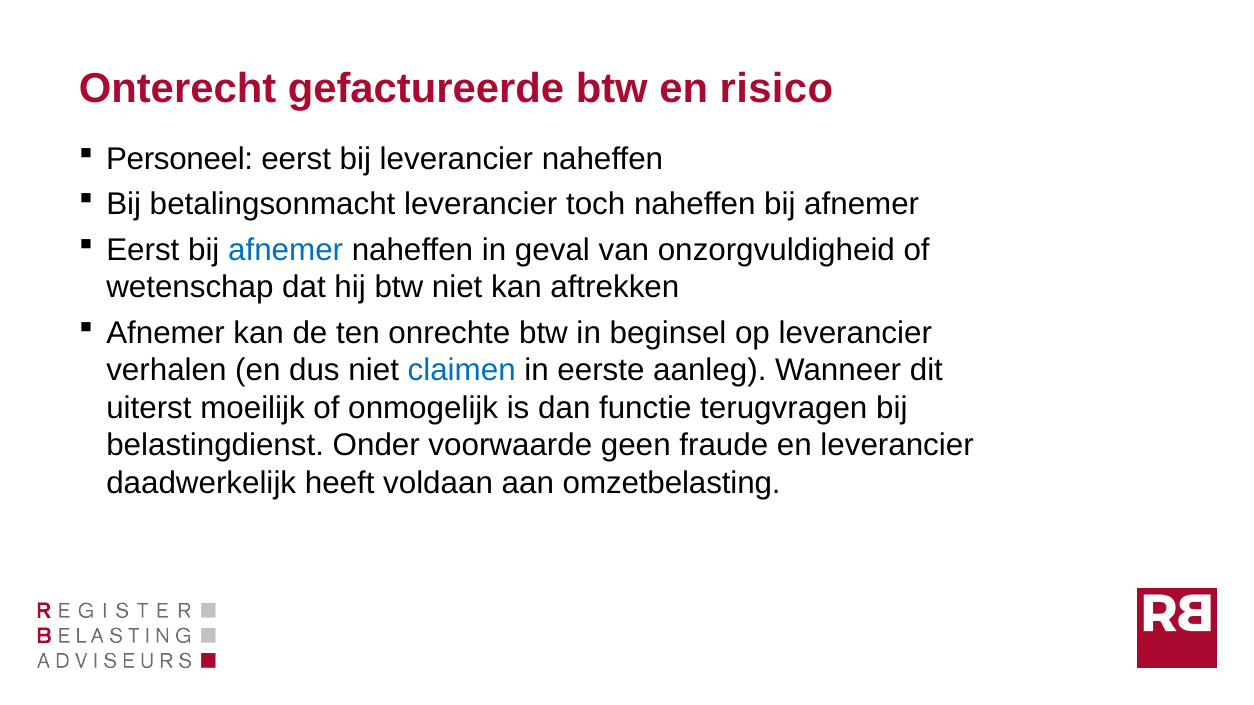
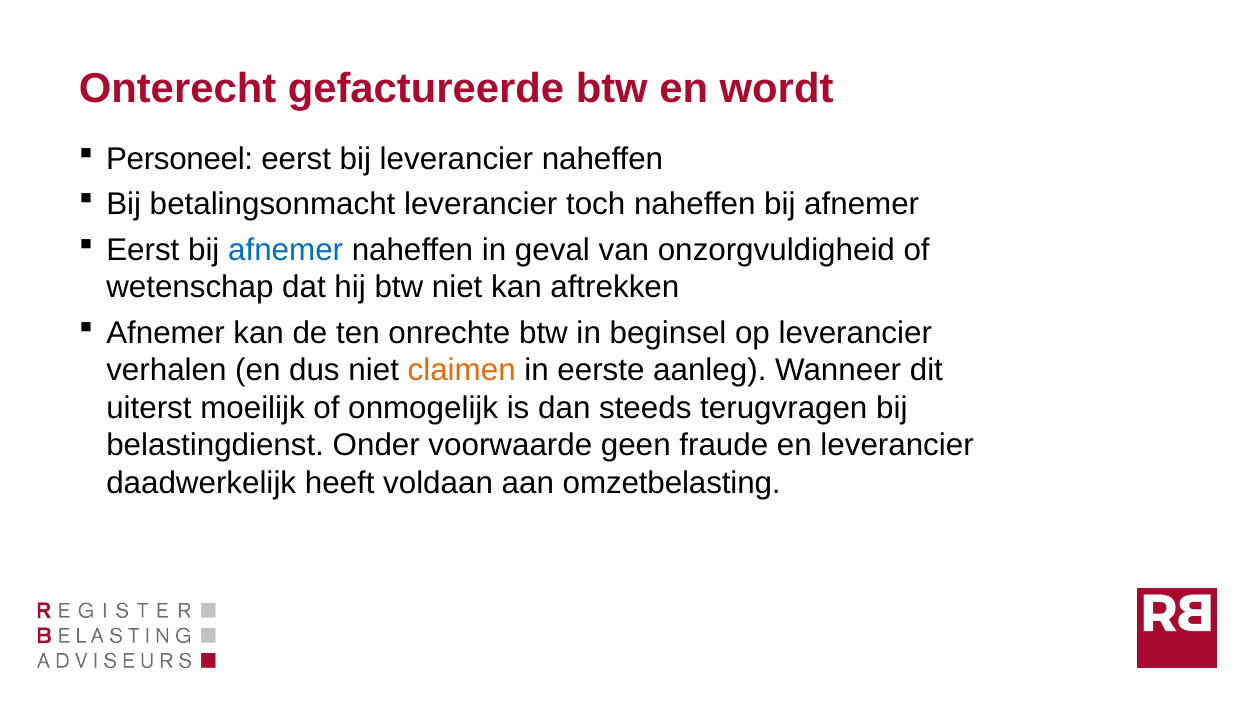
risico: risico -> wordt
claimen colour: blue -> orange
functie: functie -> steeds
